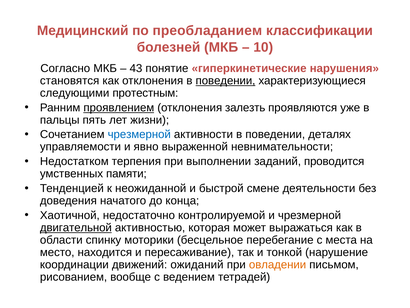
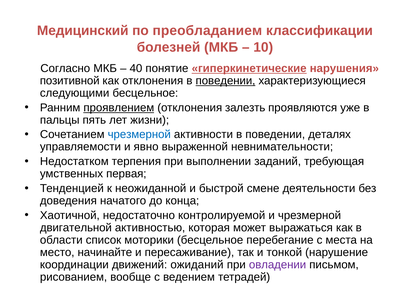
43: 43 -> 40
гиперкинетические underline: none -> present
становятся: становятся -> позитивной
следующими протестным: протестным -> бесцельное
проводится: проводится -> требующая
памяти: памяти -> первая
двигательной underline: present -> none
спинку: спинку -> список
находится: находится -> начинайте
овладении colour: orange -> purple
